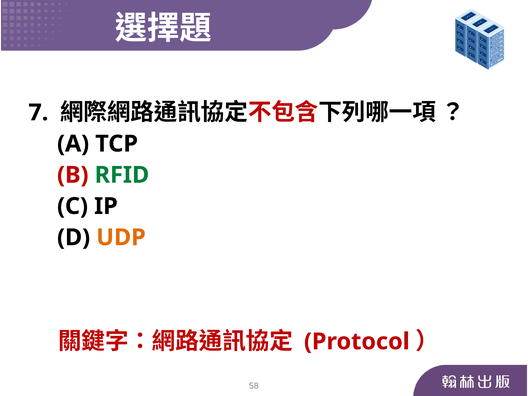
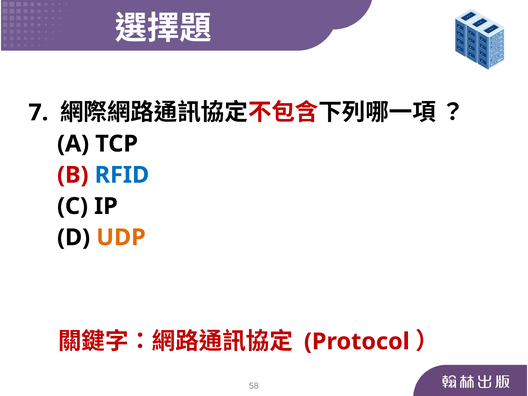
RFID colour: green -> blue
